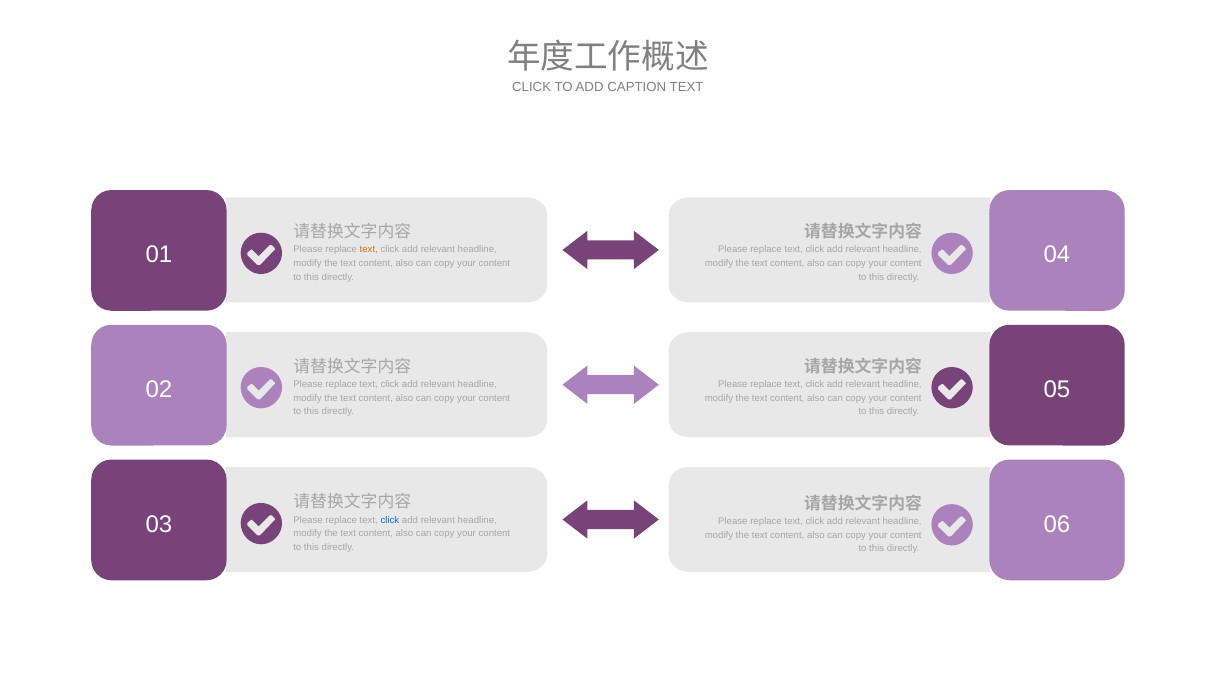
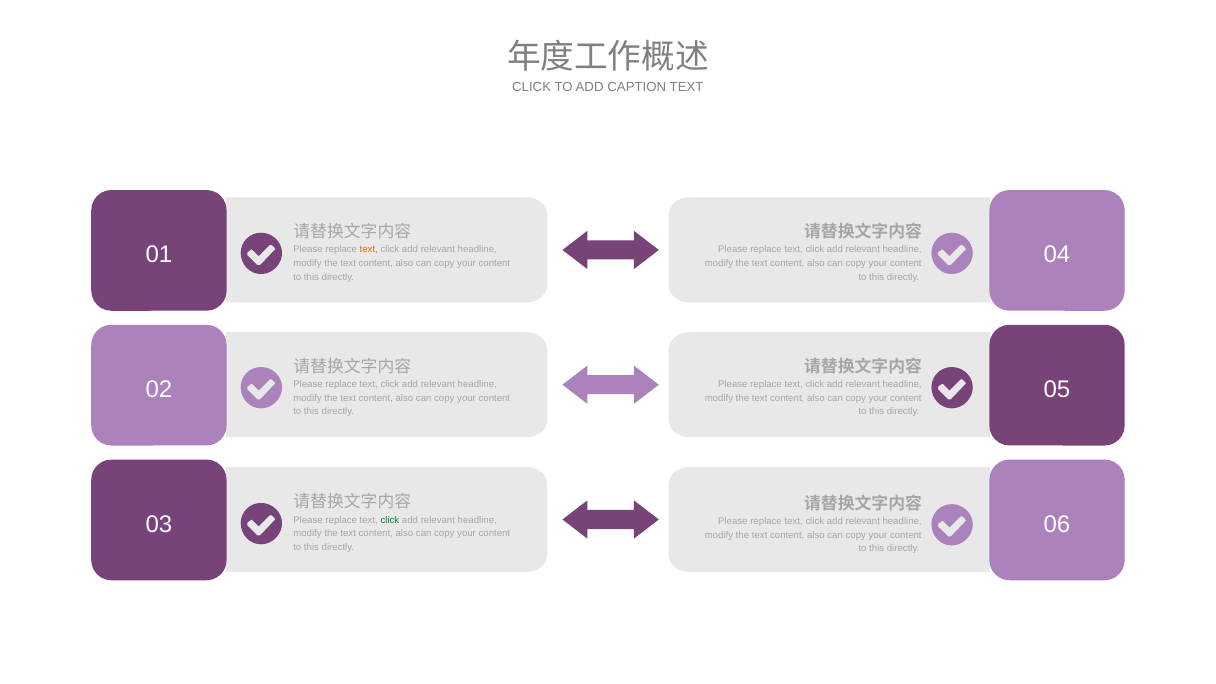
click at (390, 520) colour: blue -> green
